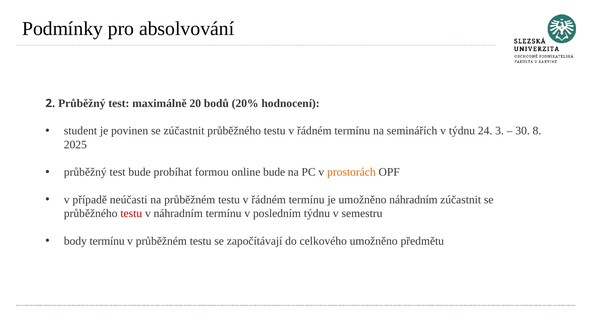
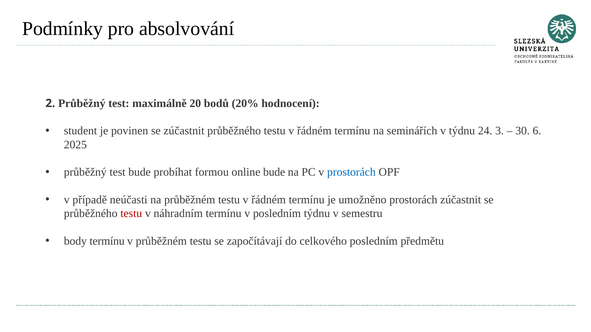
8: 8 -> 6
prostorách at (351, 172) colour: orange -> blue
umožněno náhradním: náhradním -> prostorách
celkového umožněno: umožněno -> posledním
